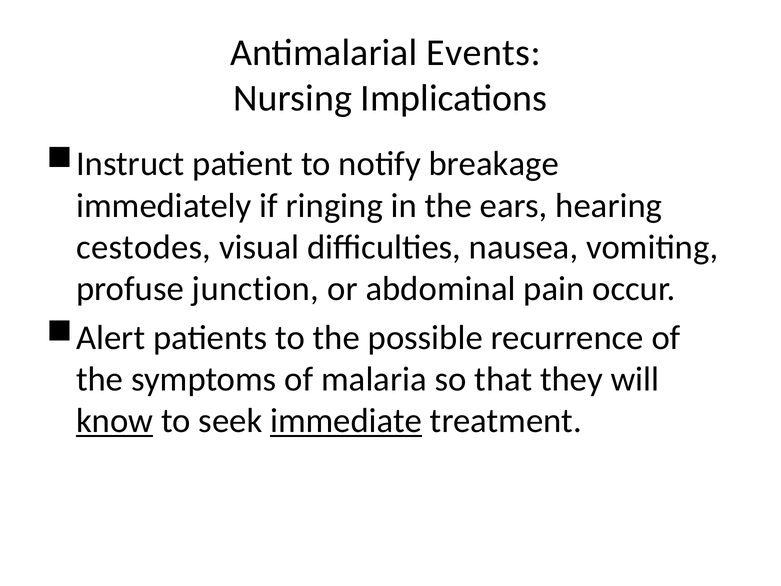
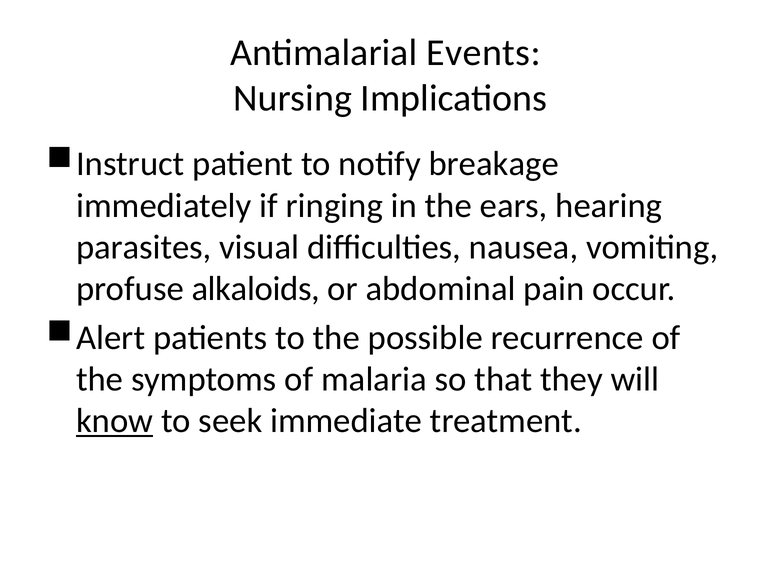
cestodes: cestodes -> parasites
junction: junction -> alkaloids
immediate underline: present -> none
